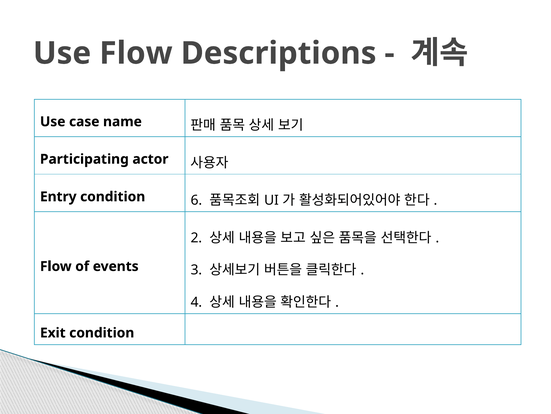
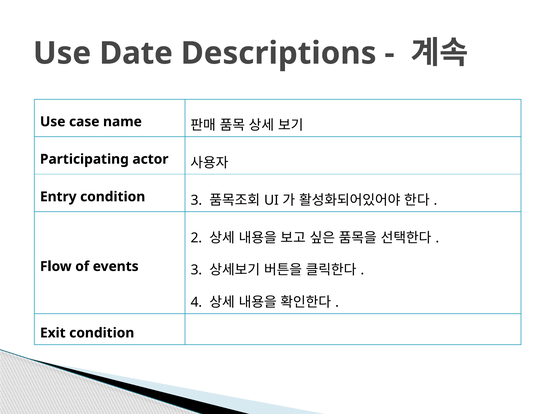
Use Flow: Flow -> Date
condition 6: 6 -> 3
